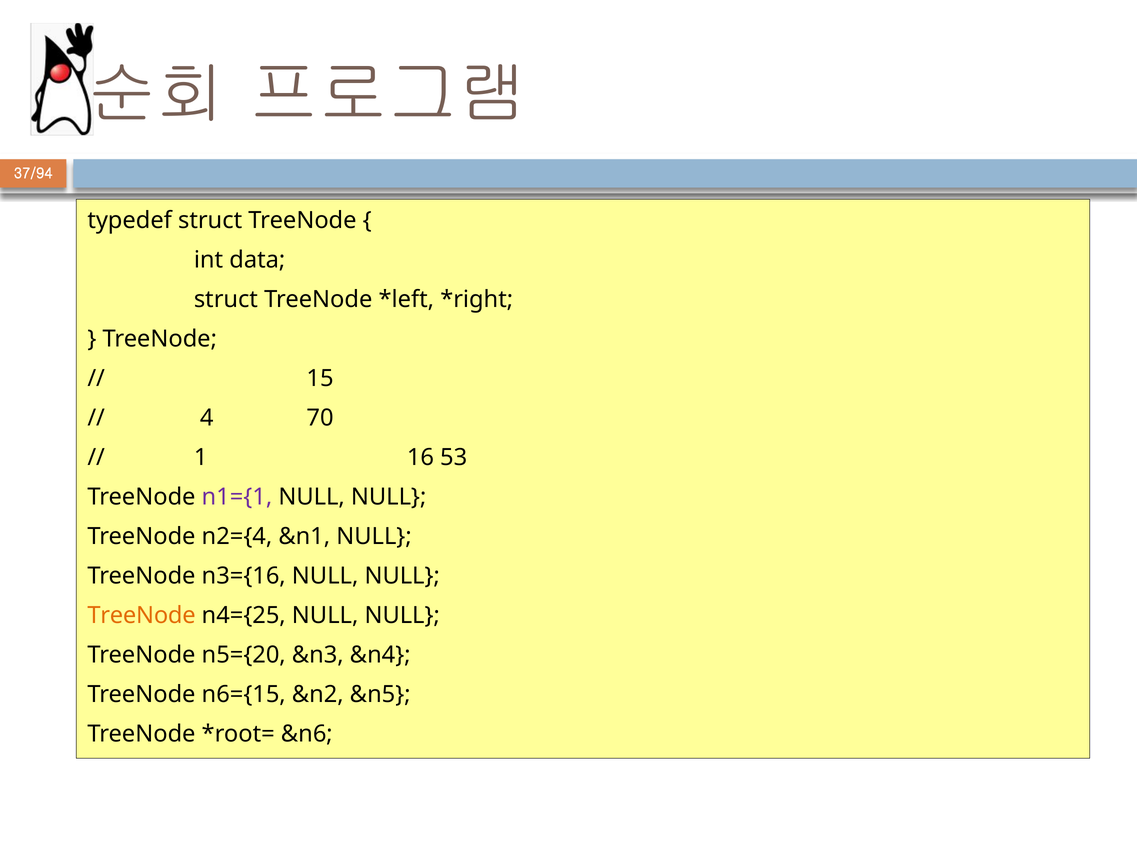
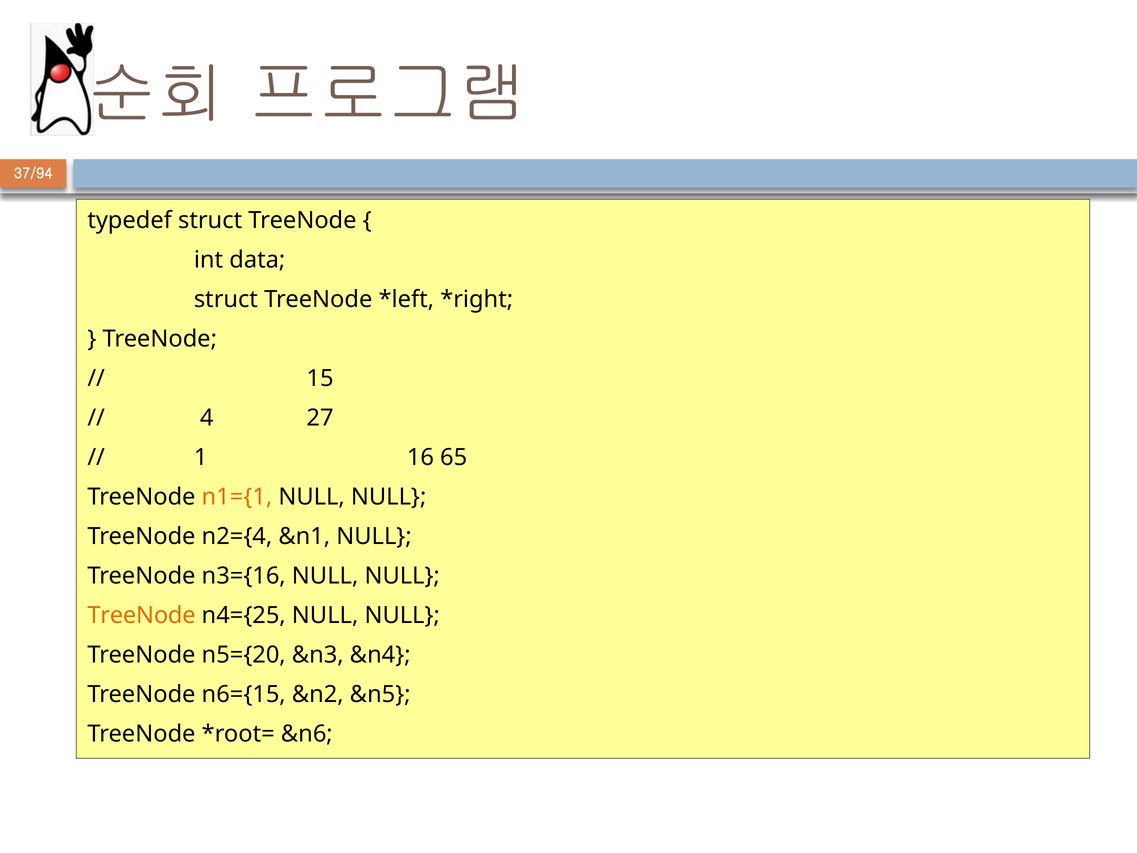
70: 70 -> 27
53: 53 -> 65
n1={1 colour: purple -> orange
